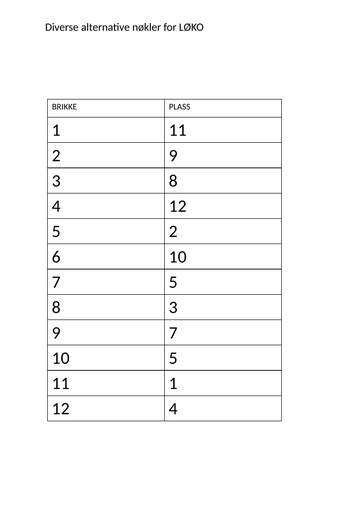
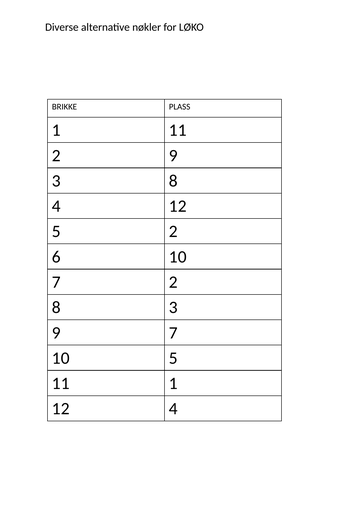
7 5: 5 -> 2
